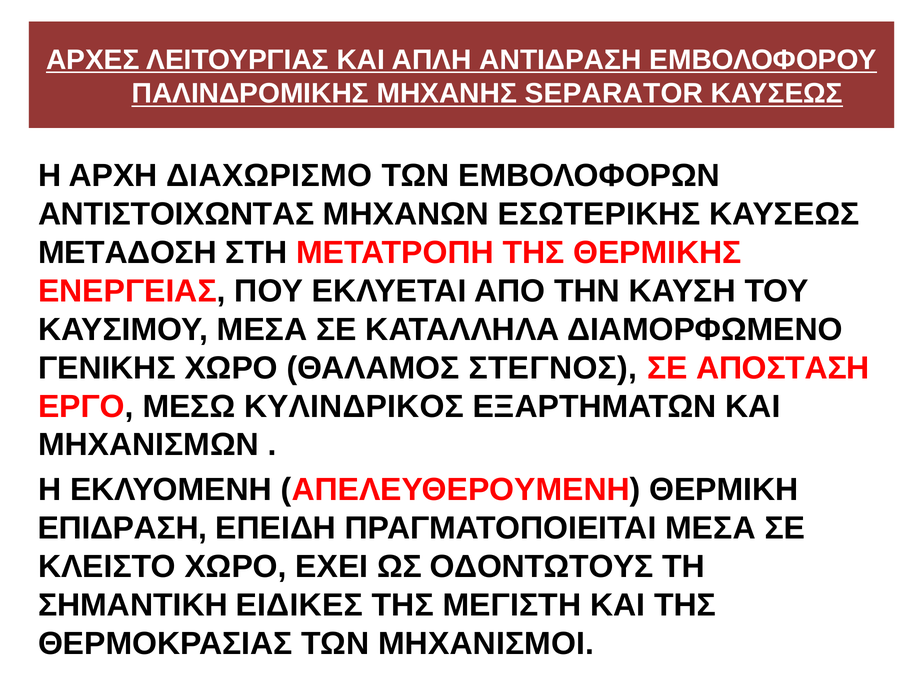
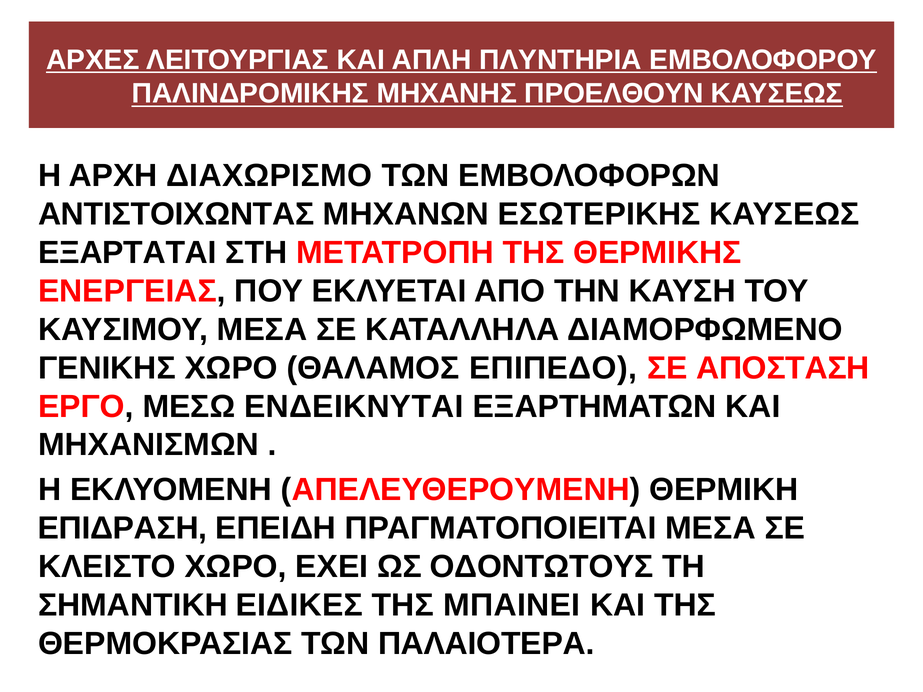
ΑΝΤΙΔΡΑΣΗ: ΑΝΤΙΔΡΑΣΗ -> ΠΛΥΝΤΗΡΙΑ
SEPARATOR: SEPARATOR -> ΠΡΟΕΛΘΟΥΝ
ΜΕΤΑΔΟΣΗ: ΜΕΤΑΔΟΣΗ -> ΕΞΑΡΤΑΤΑΙ
ΣΤΕΓΝΟΣ: ΣΤΕΓΝΟΣ -> ΕΠΙΠΕΔΟ
ΚΥΛΙΝΔΡΙΚΟΣ: ΚΥΛΙΝΔΡΙΚΟΣ -> ΕΝΔΕΙΚΝΥΤΑΙ
ΜΕΓΙΣΤΗ: ΜΕΓΙΣΤΗ -> ΜΠΑΙΝΕΙ
ΜΗΧΑΝΙΣΜΟΙ: ΜΗΧΑΝΙΣΜΟΙ -> ΠΑΛΑΙΟΤΕΡΑ
